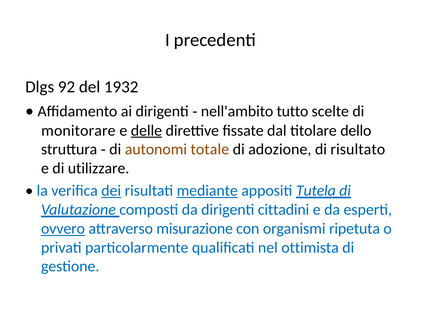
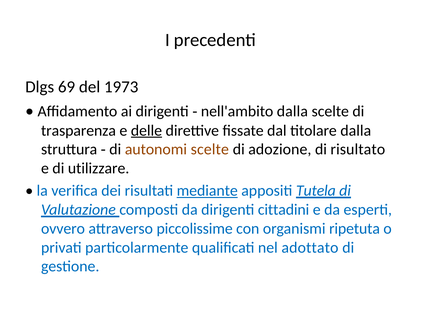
92: 92 -> 69
1932: 1932 -> 1973
nell'ambito tutto: tutto -> dalla
monitorare: monitorare -> trasparenza
titolare dello: dello -> dalla
autonomi totale: totale -> scelte
dei underline: present -> none
ovvero underline: present -> none
misurazione: misurazione -> piccolissime
ottimista: ottimista -> adottato
